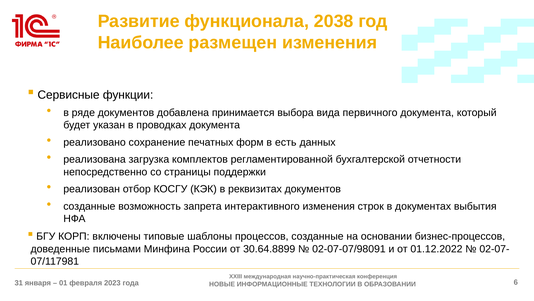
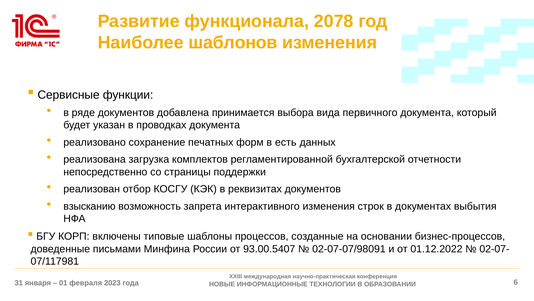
2038: 2038 -> 2078
размещен: размещен -> шаблонов
созданные at (89, 206): созданные -> взысканию
30.64.8899: 30.64.8899 -> 93.00.5407
